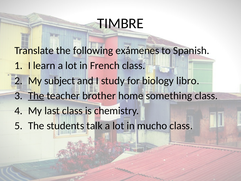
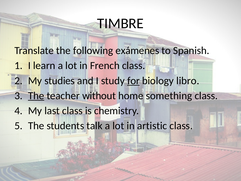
subject: subject -> studies
for underline: none -> present
brother: brother -> without
mucho: mucho -> artistic
